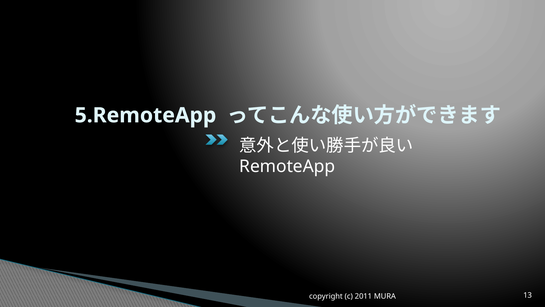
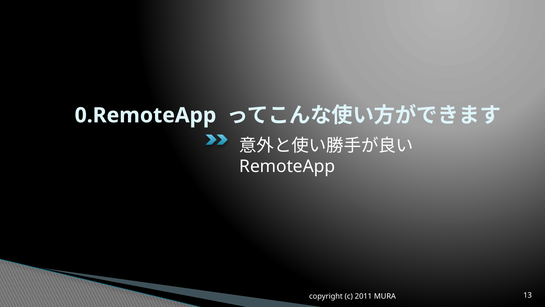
5.RemoteApp: 5.RemoteApp -> 0.RemoteApp
